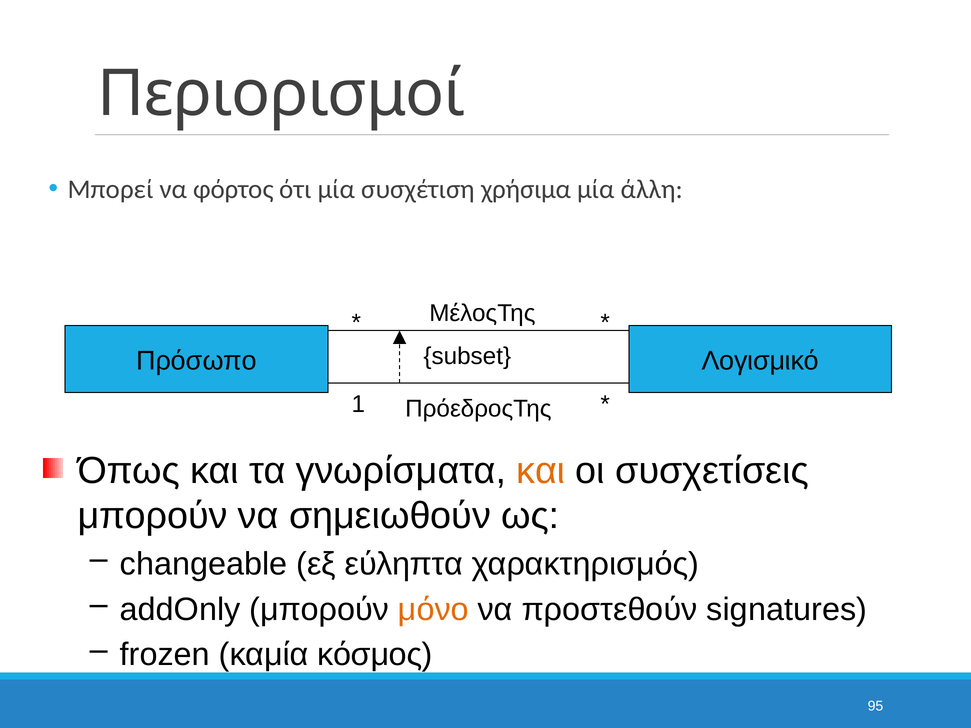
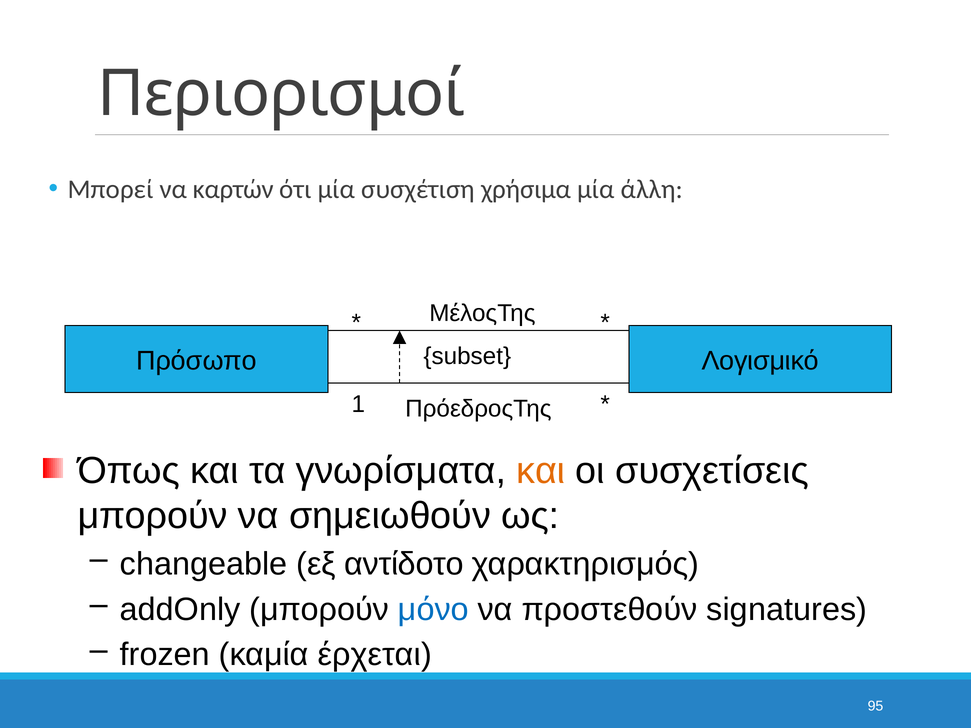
φόρτος: φόρτος -> καρτών
εύληπτα: εύληπτα -> αντίδοτο
μόνο colour: orange -> blue
κόσμος: κόσμος -> έρχεται
